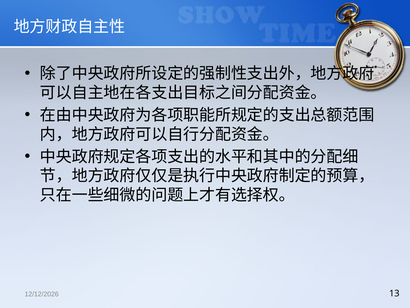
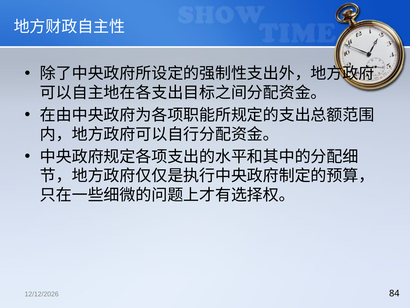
13: 13 -> 84
